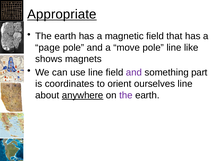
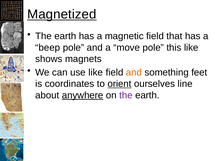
Appropriate: Appropriate -> Magnetized
page: page -> beep
pole line: line -> this
use line: line -> like
and at (134, 72) colour: purple -> orange
part: part -> feet
orient underline: none -> present
